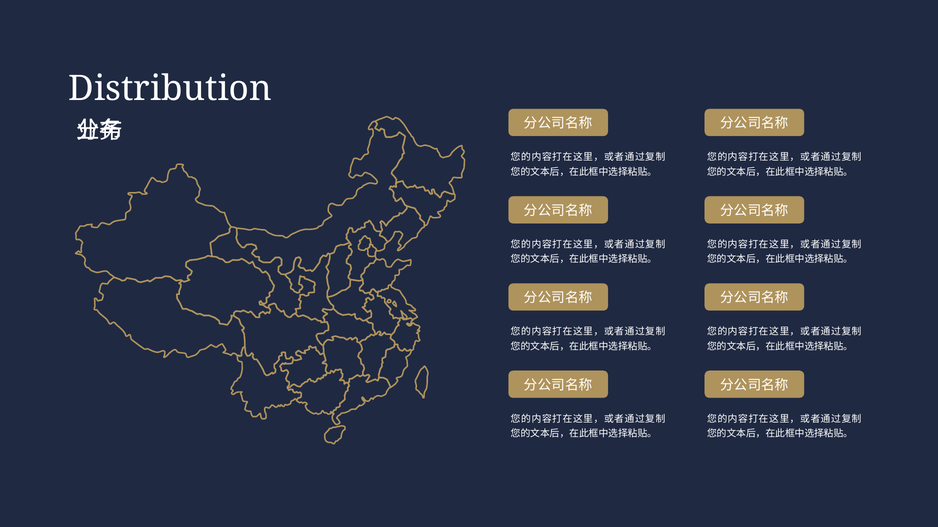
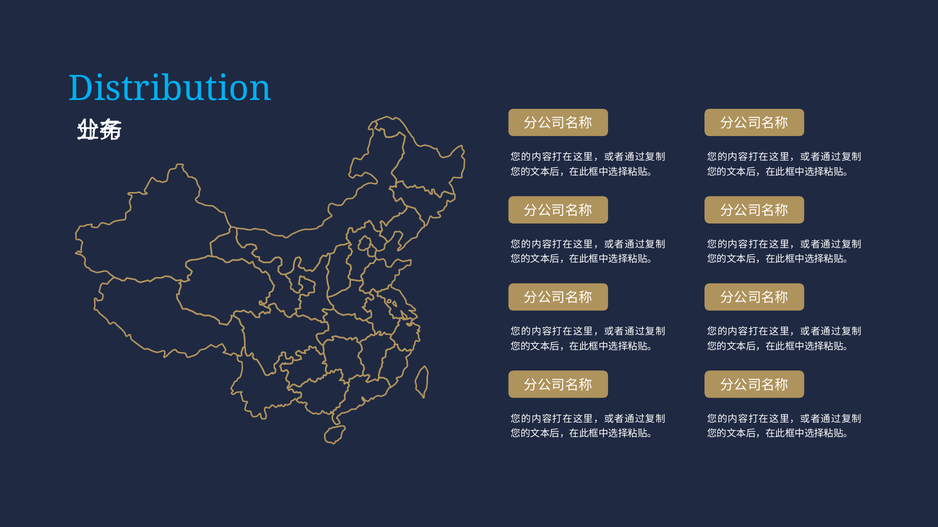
Distribution colour: white -> light blue
